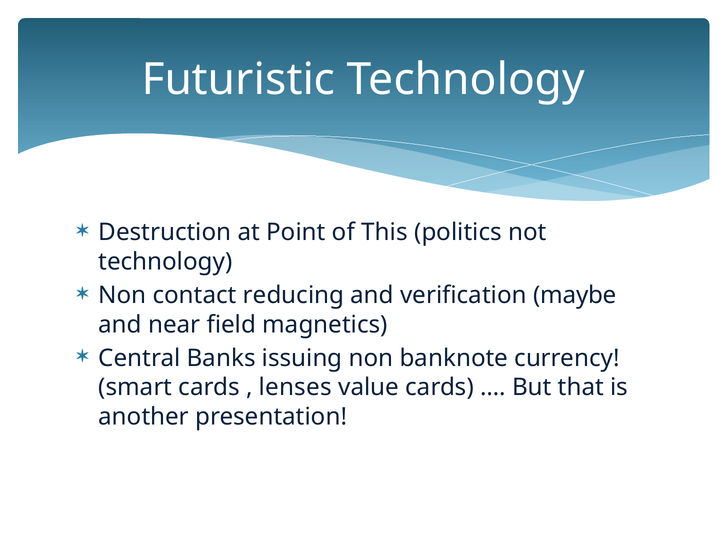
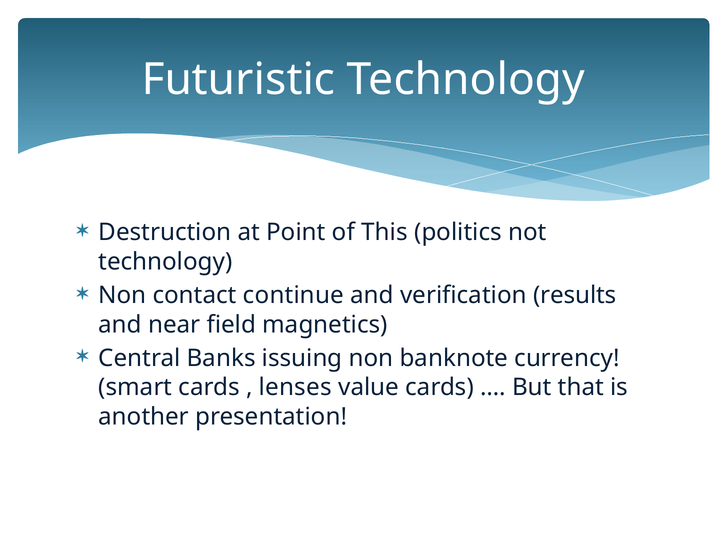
reducing: reducing -> continue
maybe: maybe -> results
